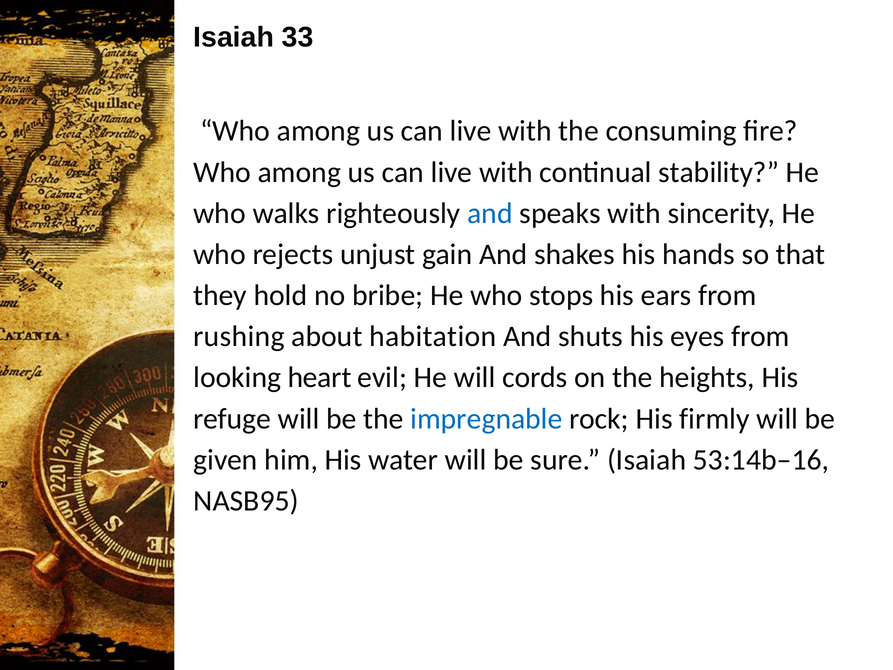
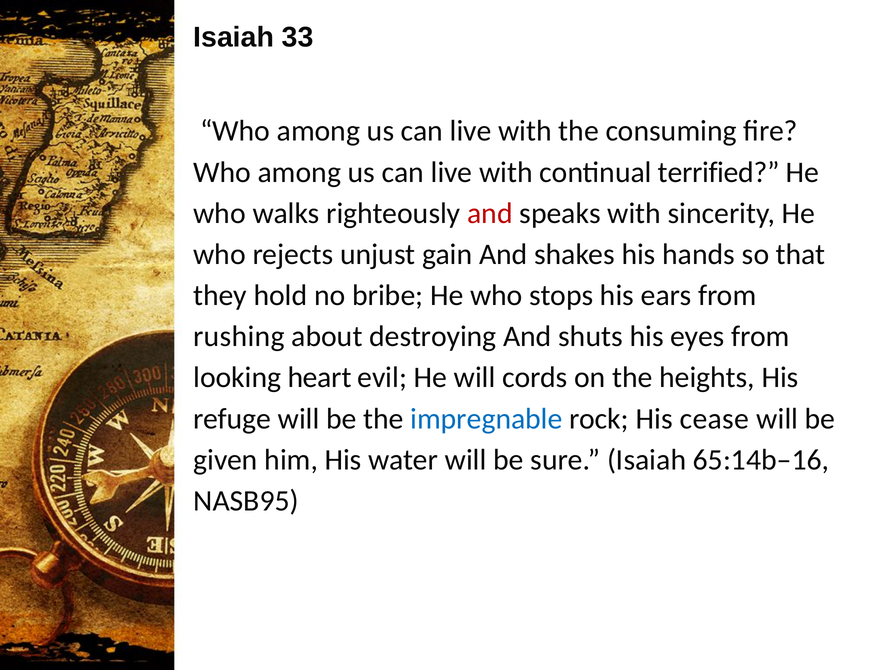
stability: stability -> terrified
and at (490, 213) colour: blue -> red
habitation: habitation -> destroying
firmly: firmly -> cease
53:14b–16: 53:14b–16 -> 65:14b–16
